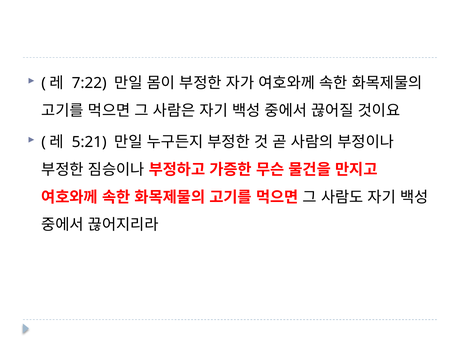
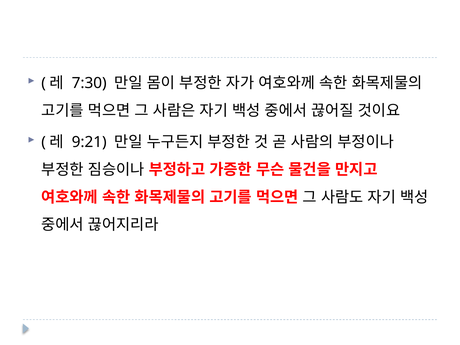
7:22: 7:22 -> 7:30
5:21: 5:21 -> 9:21
